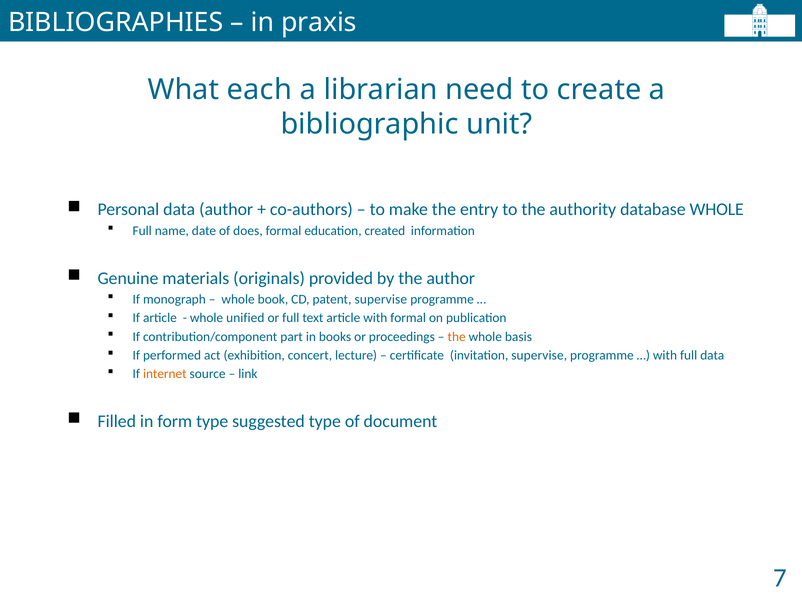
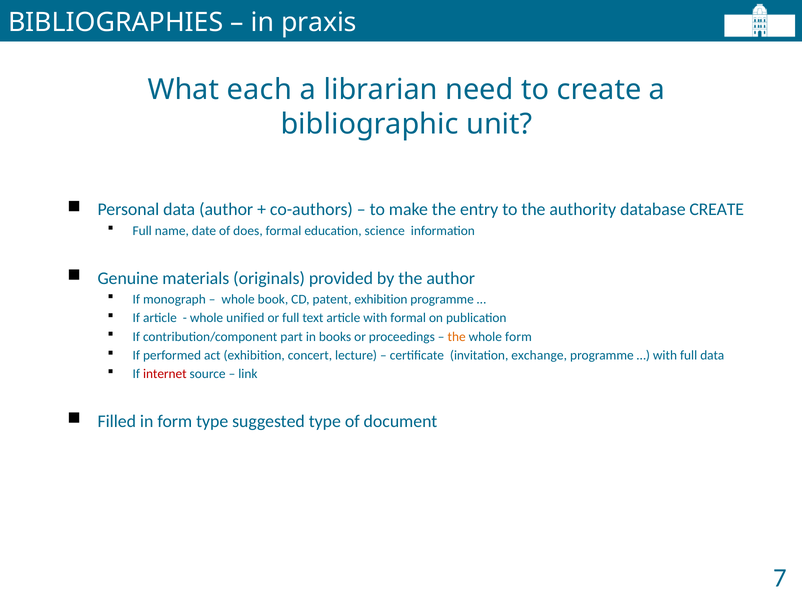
database WHOLE: WHOLE -> CREATE
created: created -> science
patent supervise: supervise -> exhibition
whole basis: basis -> form
invitation supervise: supervise -> exchange
internet colour: orange -> red
